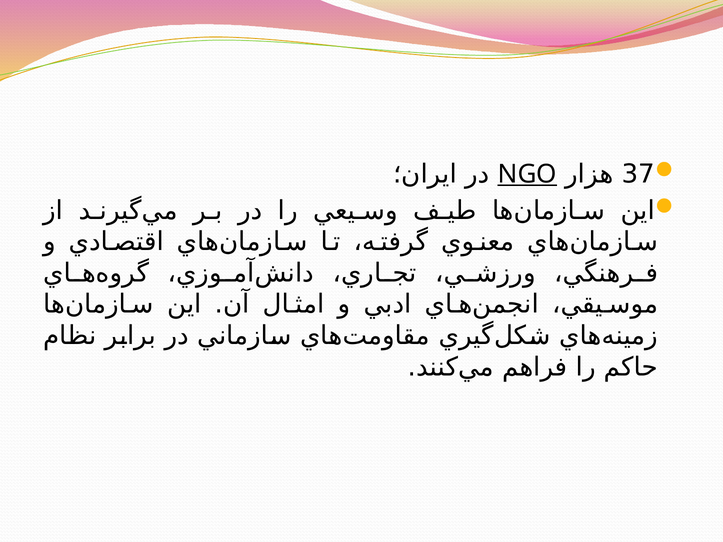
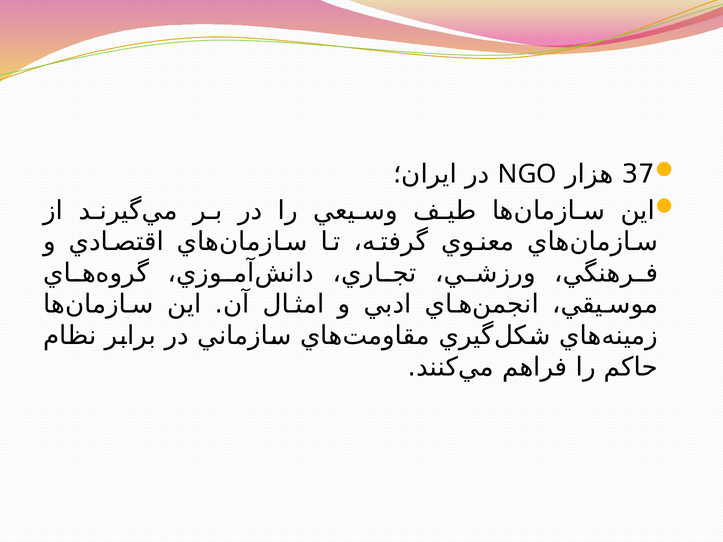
NGO underline: present -> none
